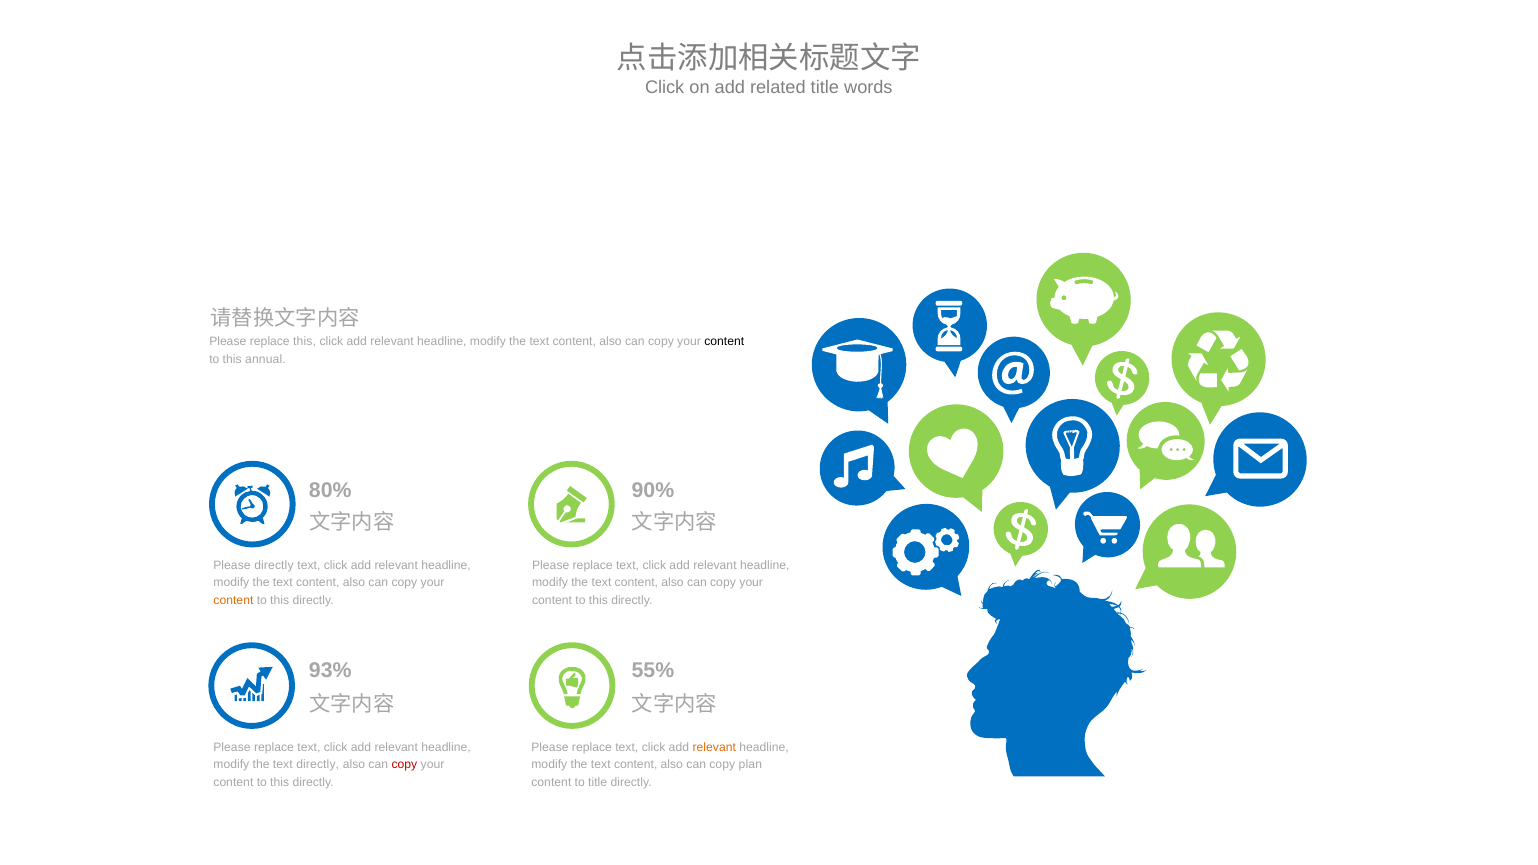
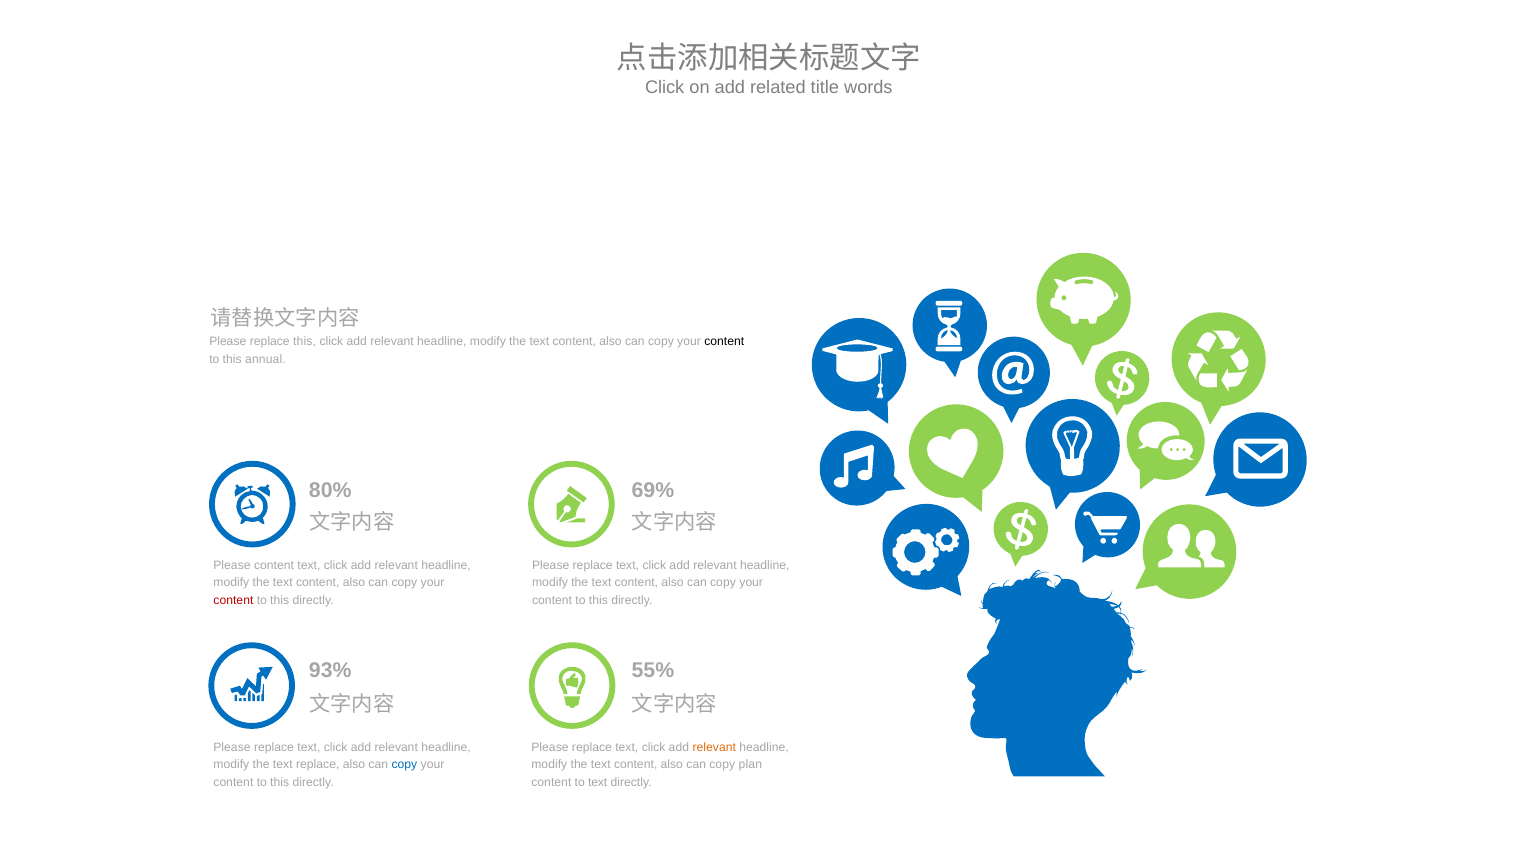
90%: 90% -> 69%
Please directly: directly -> content
content at (233, 600) colour: orange -> red
text directly: directly -> replace
copy at (404, 765) colour: red -> blue
to title: title -> text
